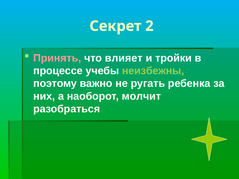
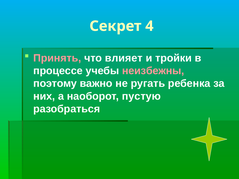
2: 2 -> 4
неизбежны colour: light green -> pink
молчит: молчит -> пустую
